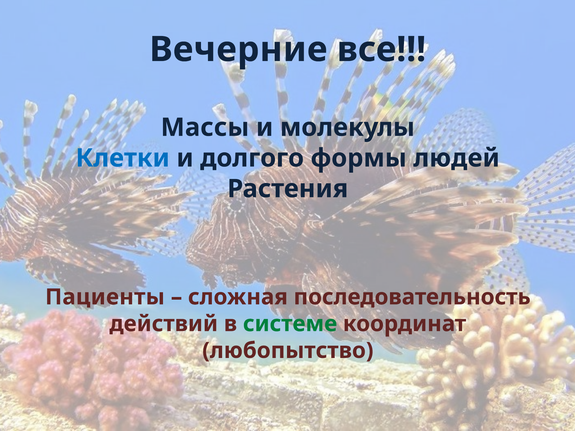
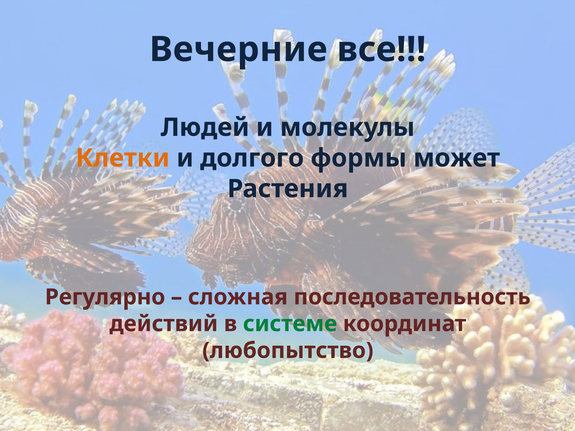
Массы: Массы -> Людей
Клетки colour: blue -> orange
людей: людей -> может
Пациенты: Пациенты -> Регулярно
